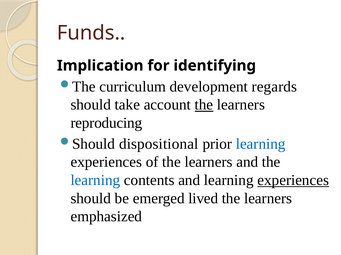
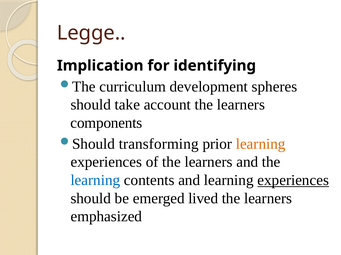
Funds: Funds -> Legge
regards: regards -> spheres
the at (204, 105) underline: present -> none
reproducing: reproducing -> components
dispositional: dispositional -> transforming
learning at (261, 144) colour: blue -> orange
